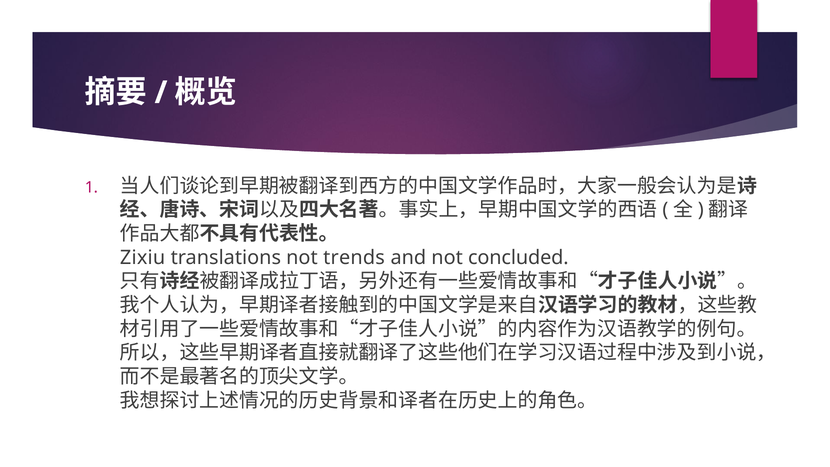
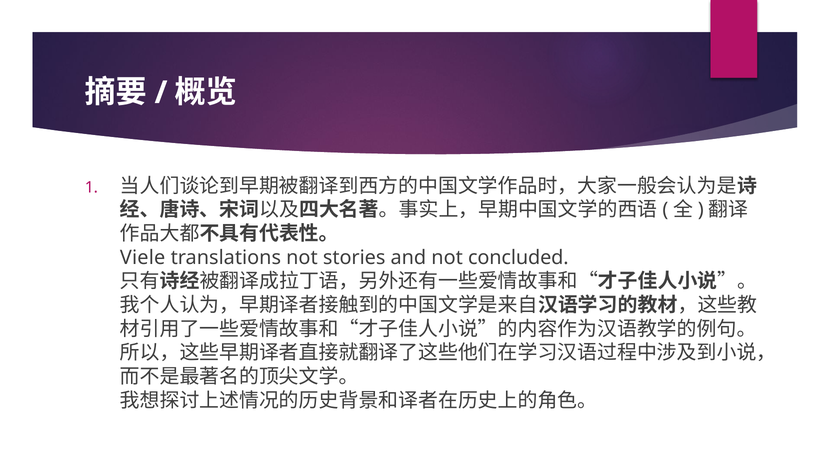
Zixiu: Zixiu -> Viele
trends: trends -> stories
